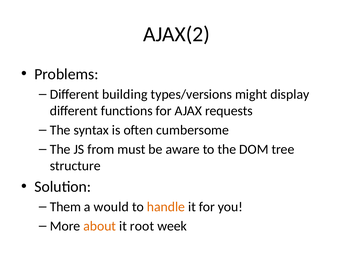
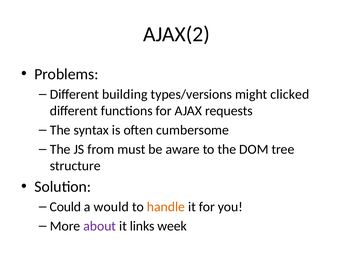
display: display -> clicked
Them: Them -> Could
about colour: orange -> purple
root: root -> links
